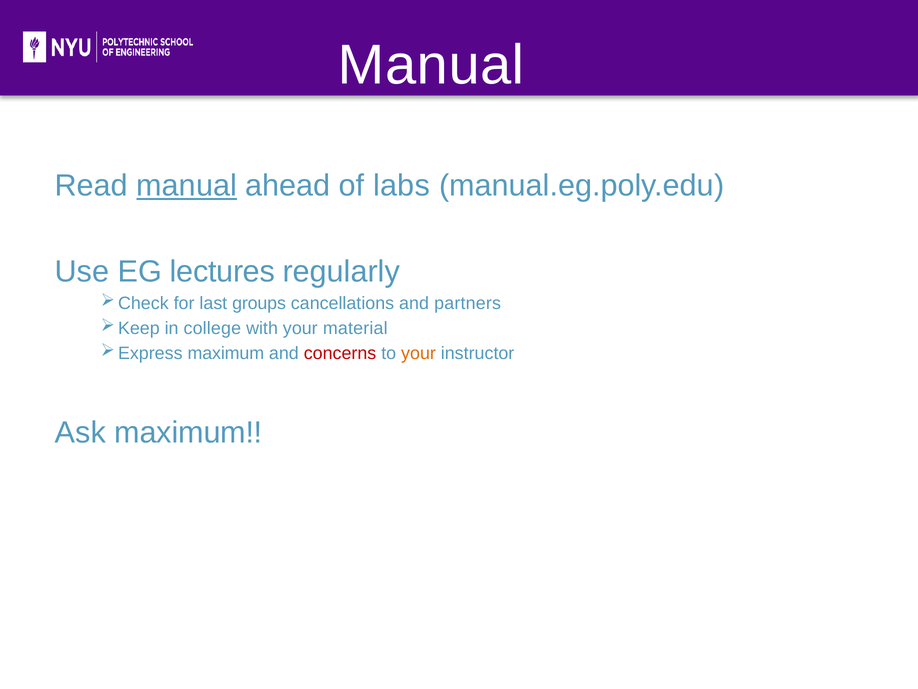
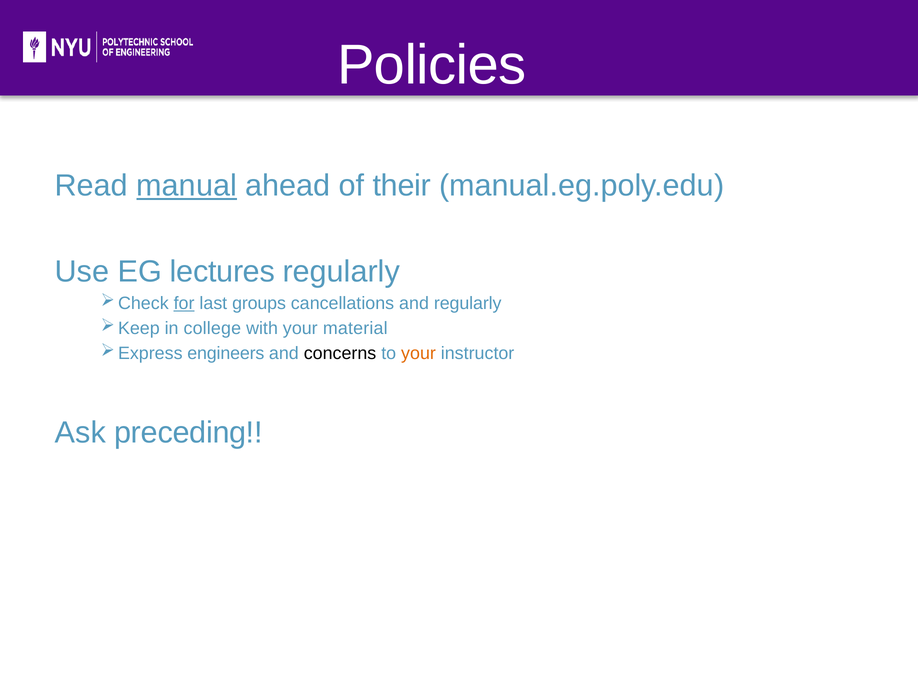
Manual at (431, 65): Manual -> Policies
labs: labs -> their
for underline: none -> present
and partners: partners -> regularly
maximum at (226, 353): maximum -> engineers
concerns colour: red -> black
Ask maximum: maximum -> preceding
